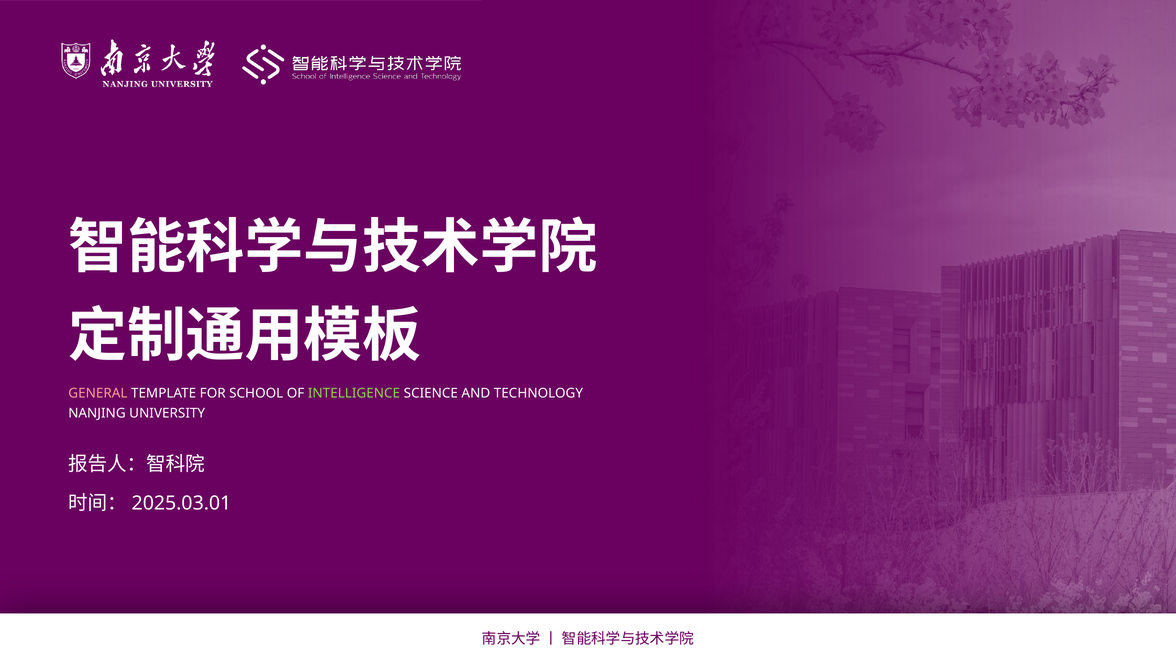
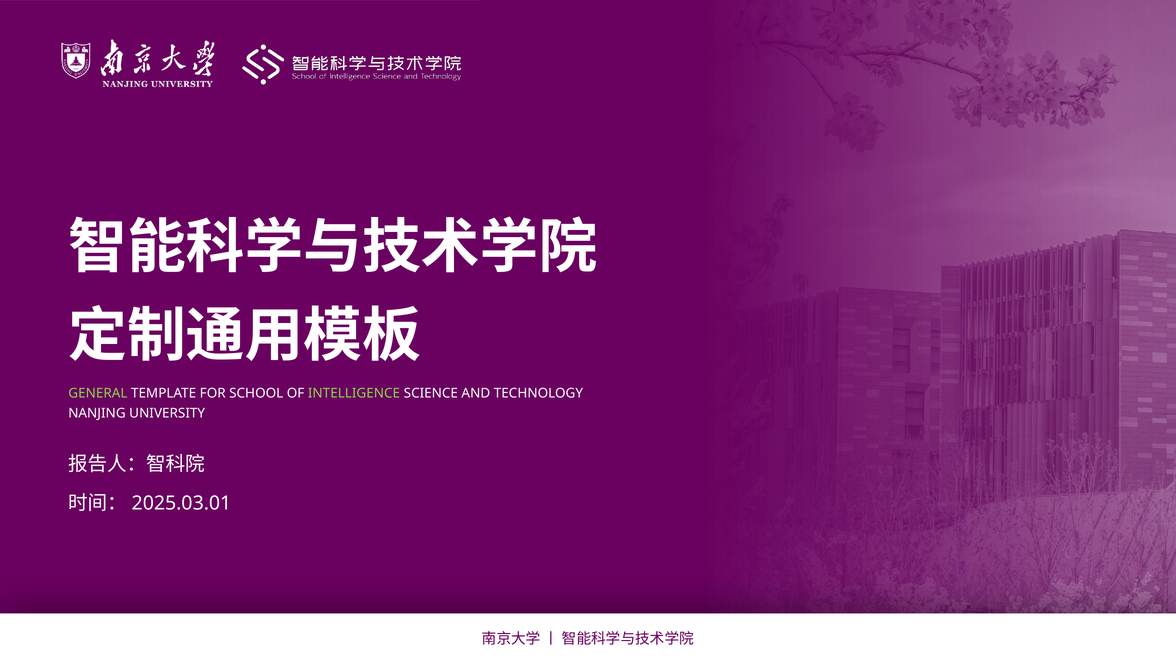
GENERAL colour: pink -> light green
